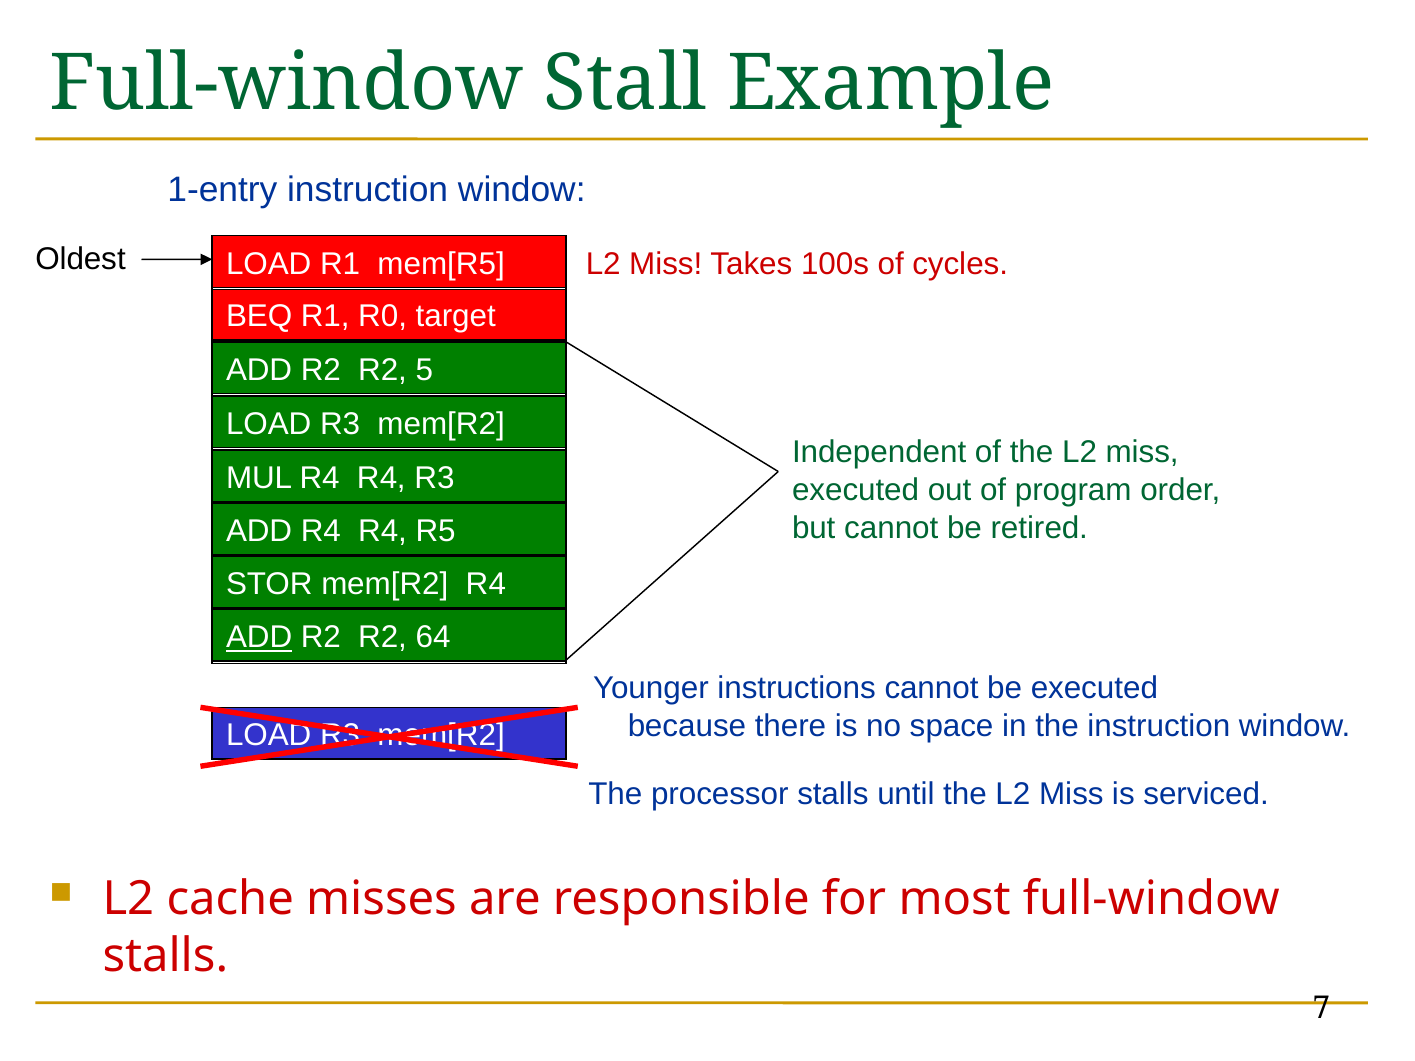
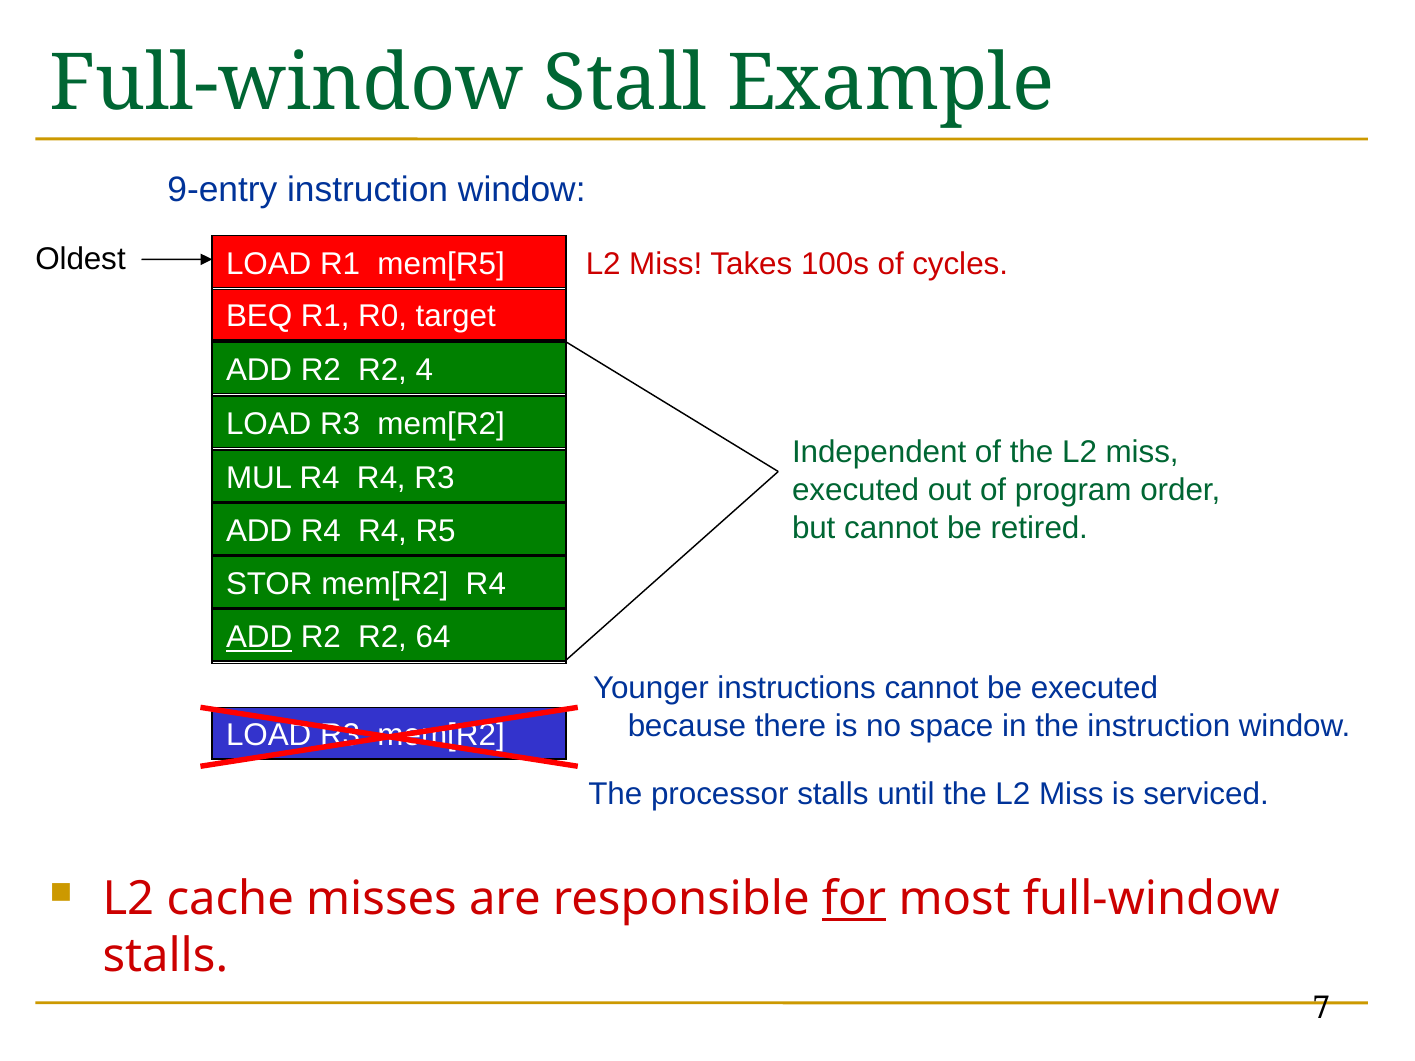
1-entry: 1-entry -> 9-entry
5: 5 -> 4
for underline: none -> present
